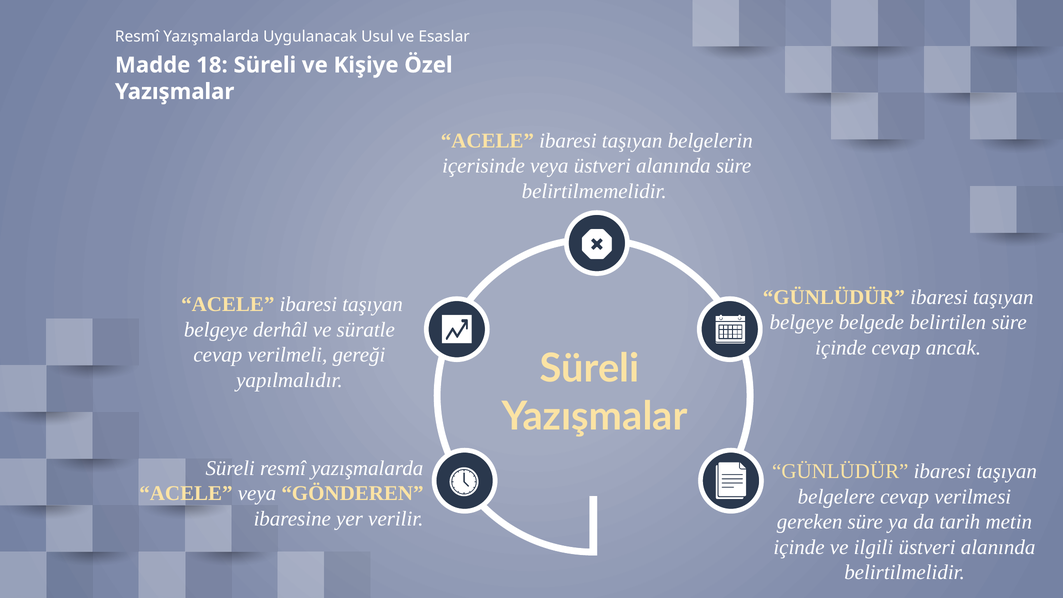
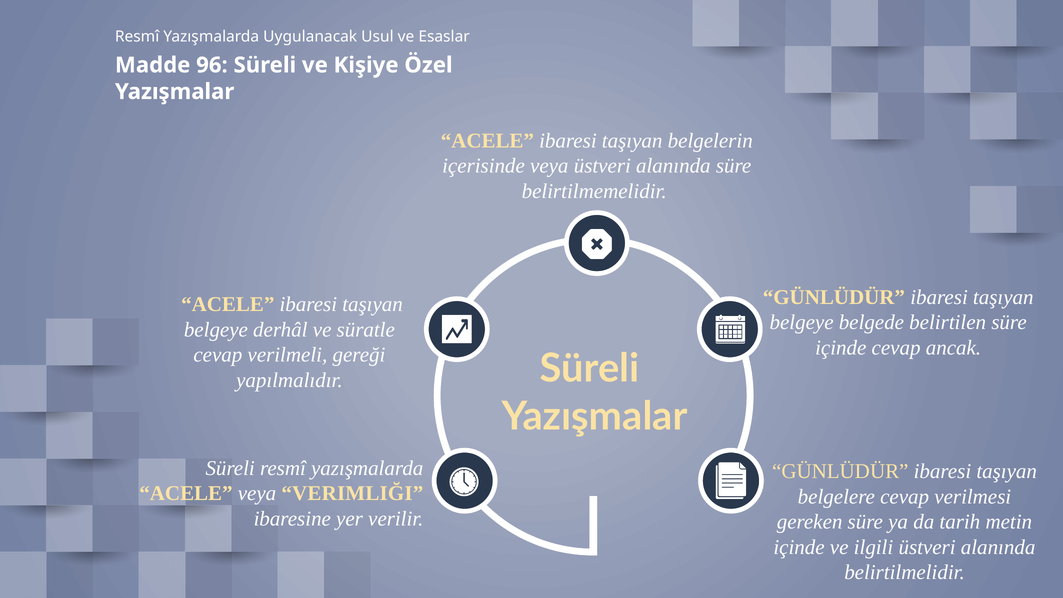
18: 18 -> 96
GÖNDEREN: GÖNDEREN -> VERIMLIĞI
